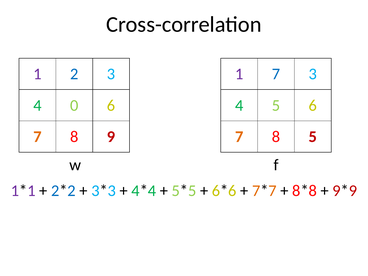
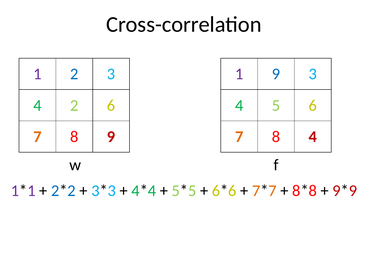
1 7: 7 -> 9
4 0: 0 -> 2
8 5: 5 -> 4
